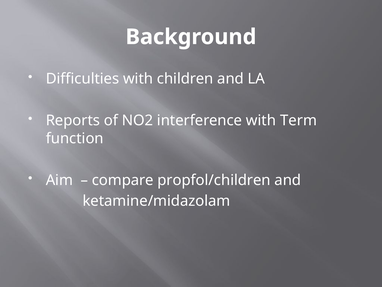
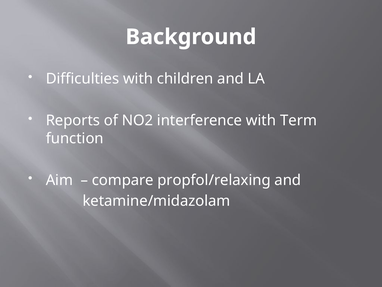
propfol/children: propfol/children -> propfol/relaxing
